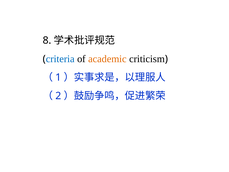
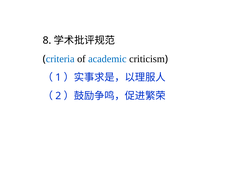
academic colour: orange -> blue
